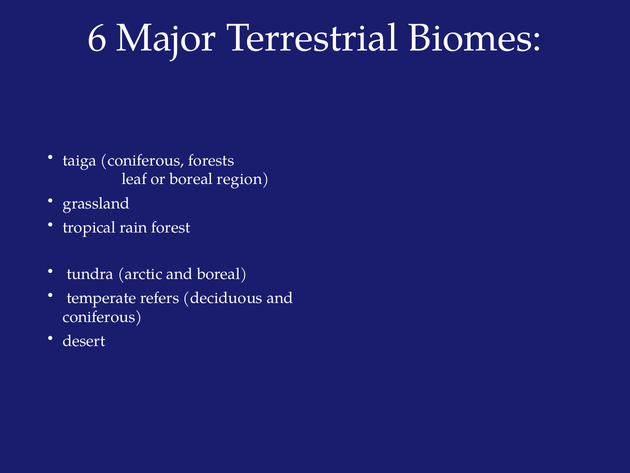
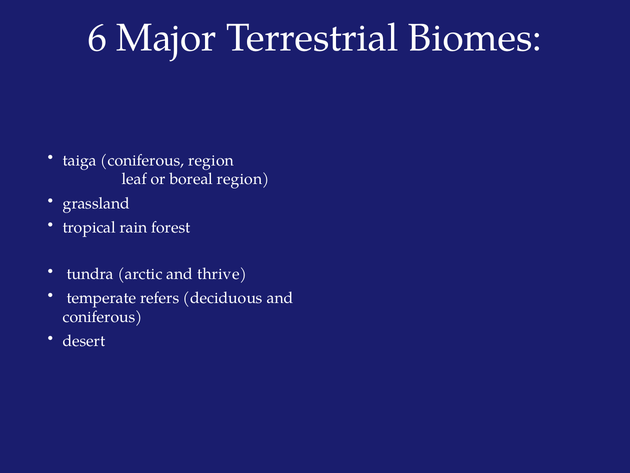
coniferous forests: forests -> region
and boreal: boreal -> thrive
